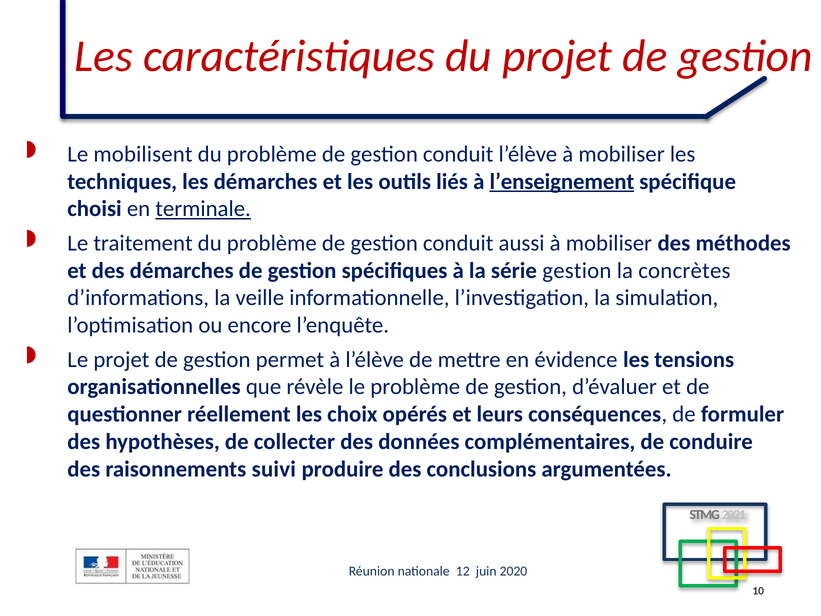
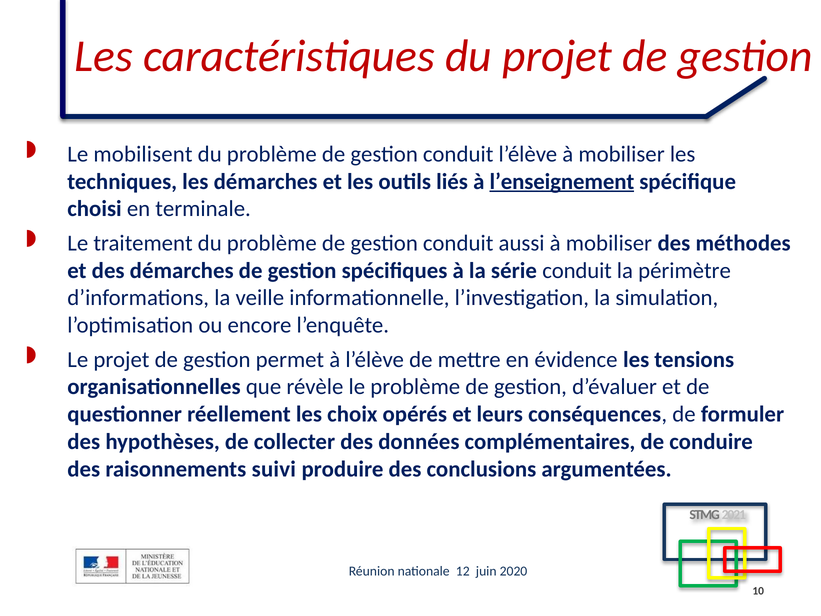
terminale underline: present -> none
série gestion: gestion -> conduit
concrètes: concrètes -> périmètre
